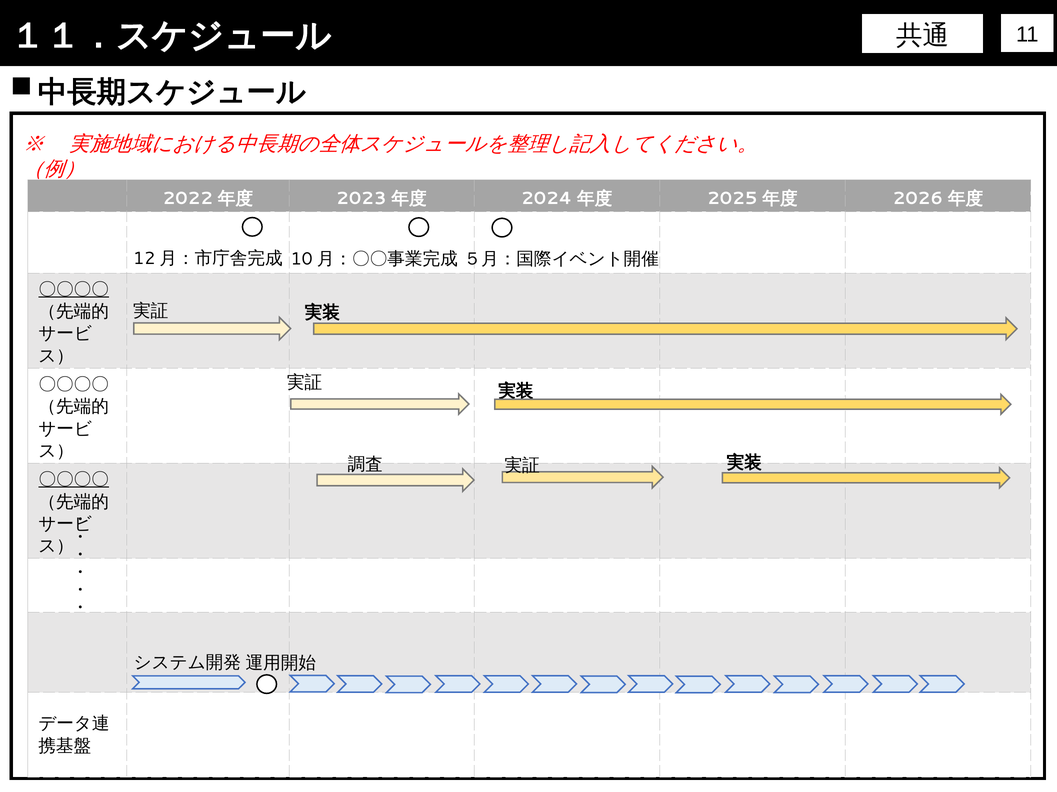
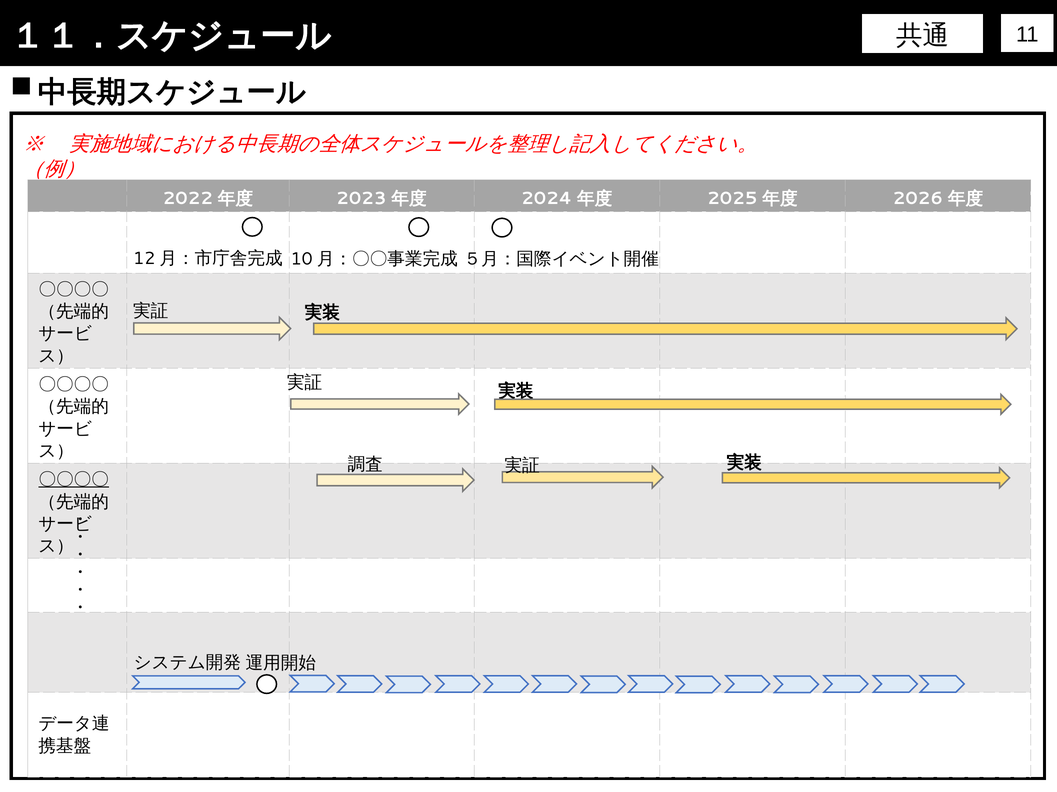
〇〇〇〇 at (74, 290) underline: present -> none
